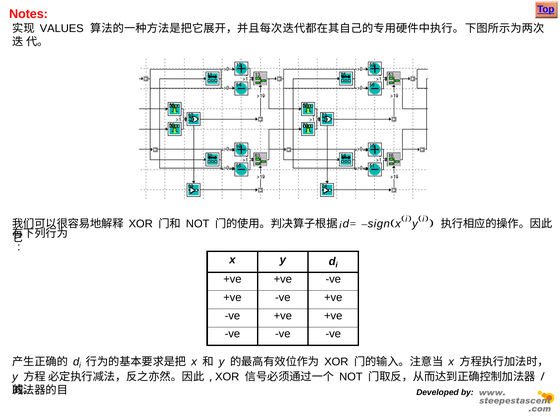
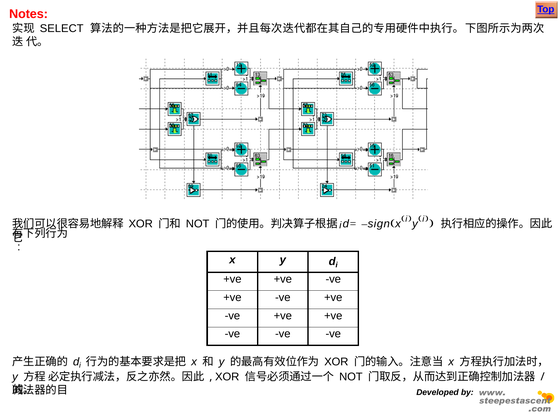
VALUES: VALUES -> SELECT
